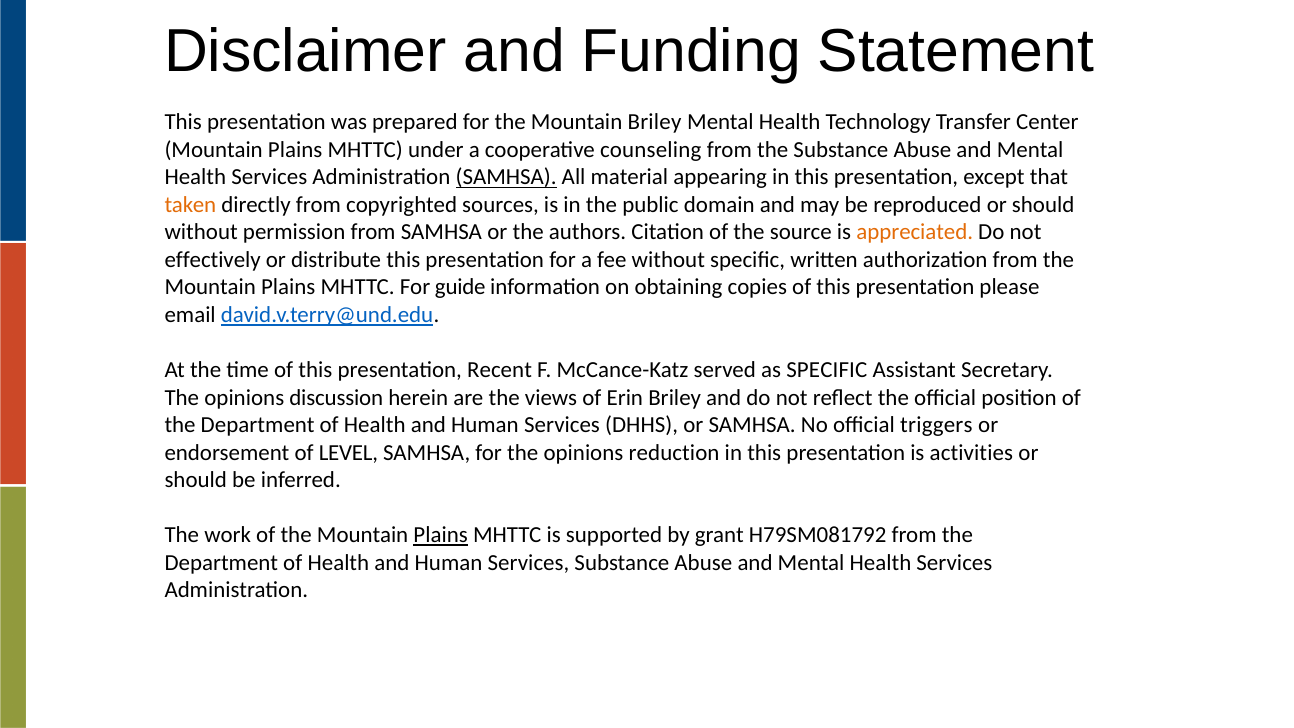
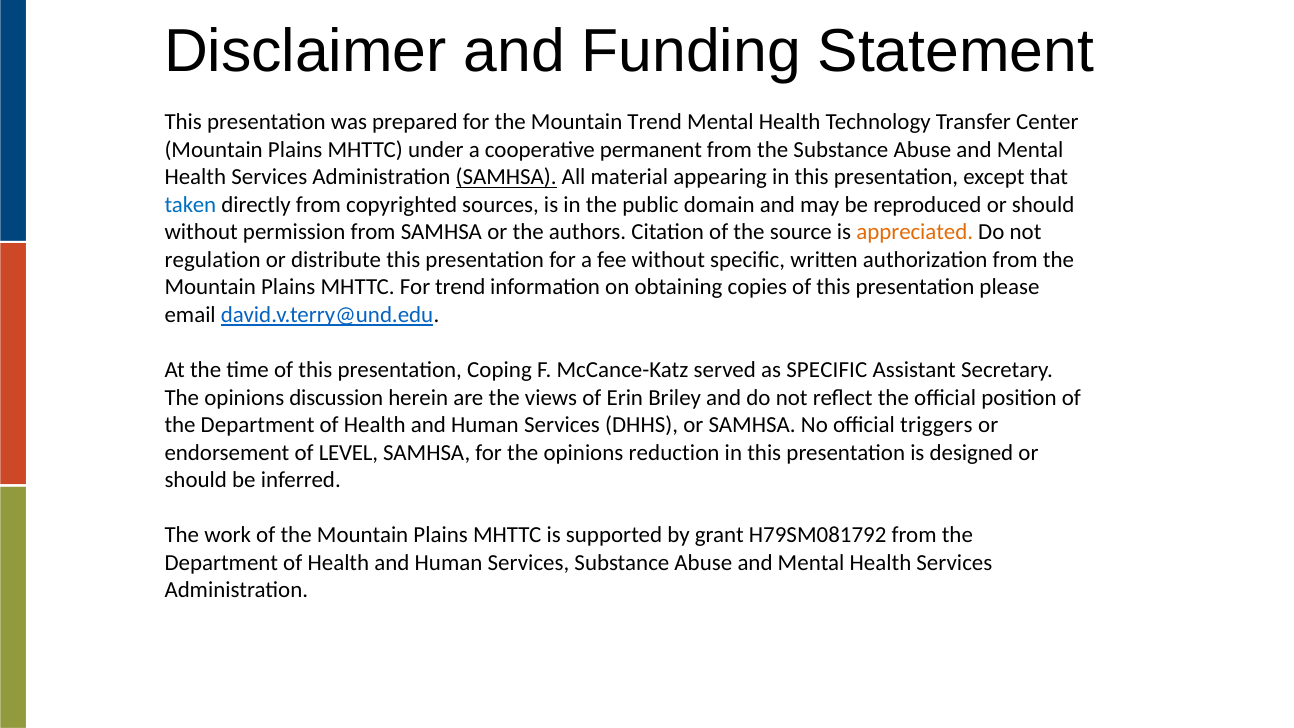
Mountain Briley: Briley -> Trend
counseling: counseling -> permanent
taken colour: orange -> blue
effectively: effectively -> regulation
For guide: guide -> trend
Recent: Recent -> Coping
activities: activities -> designed
Plains at (441, 535) underline: present -> none
